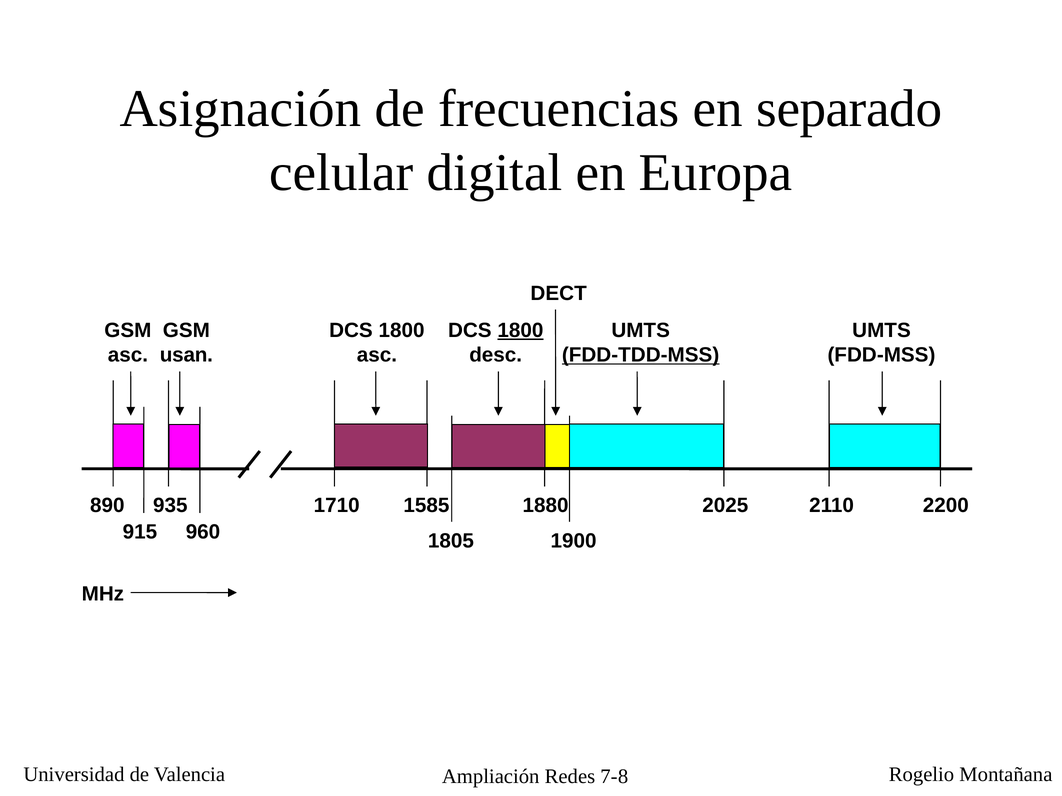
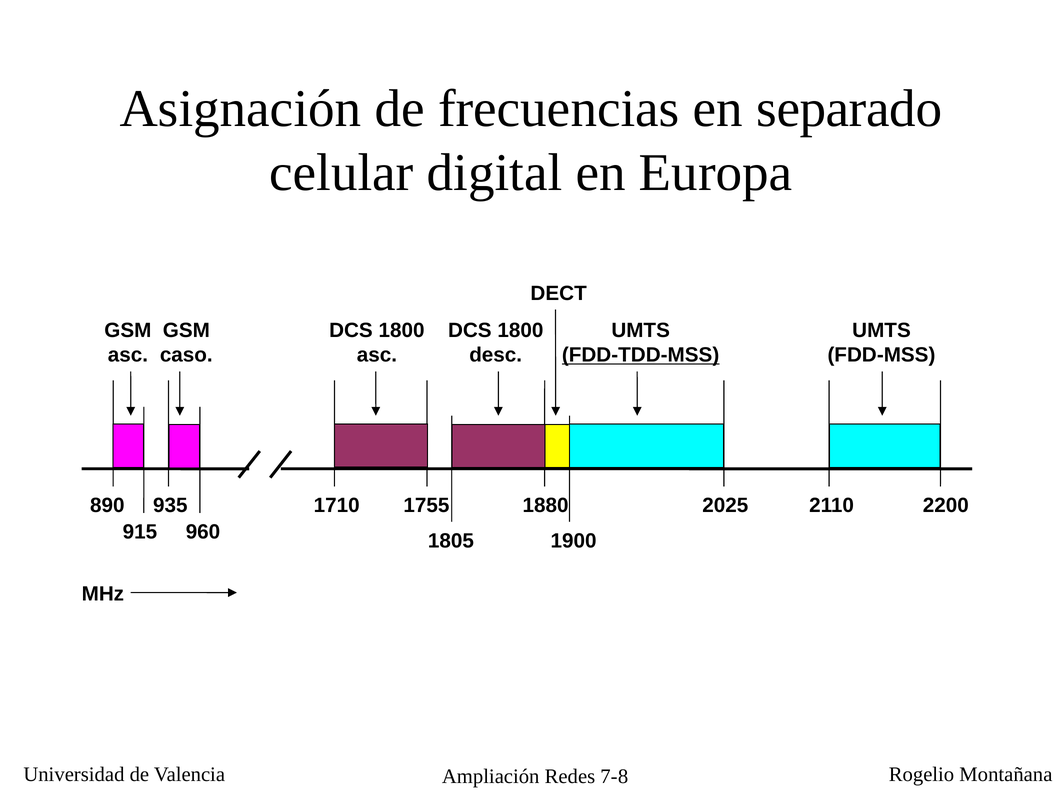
1800 at (520, 331) underline: present -> none
usan: usan -> caso
1585: 1585 -> 1755
